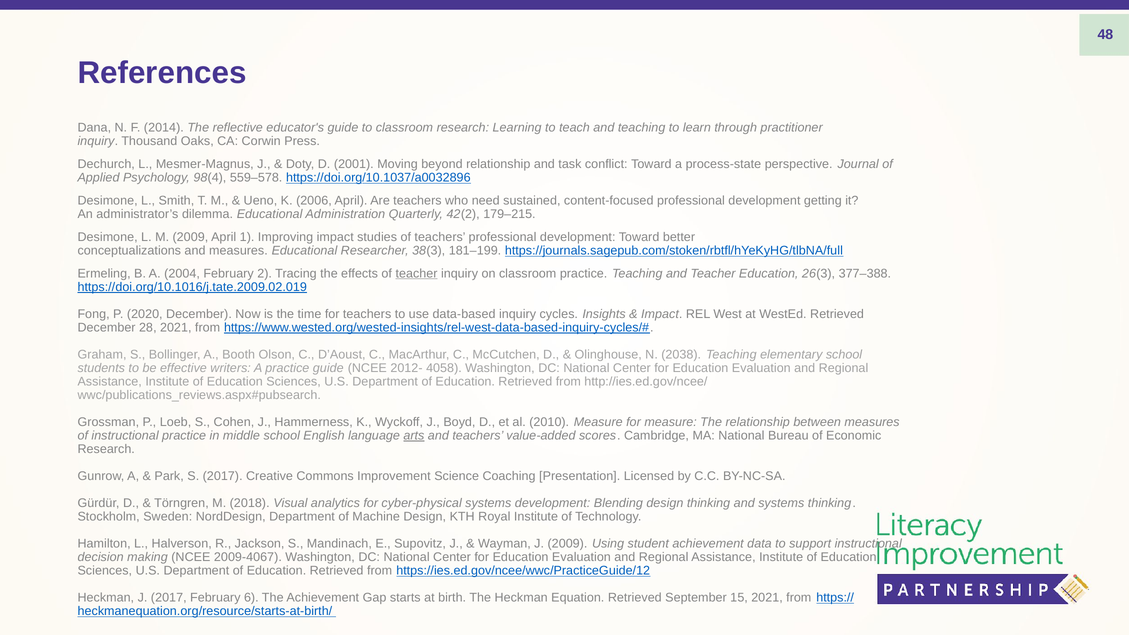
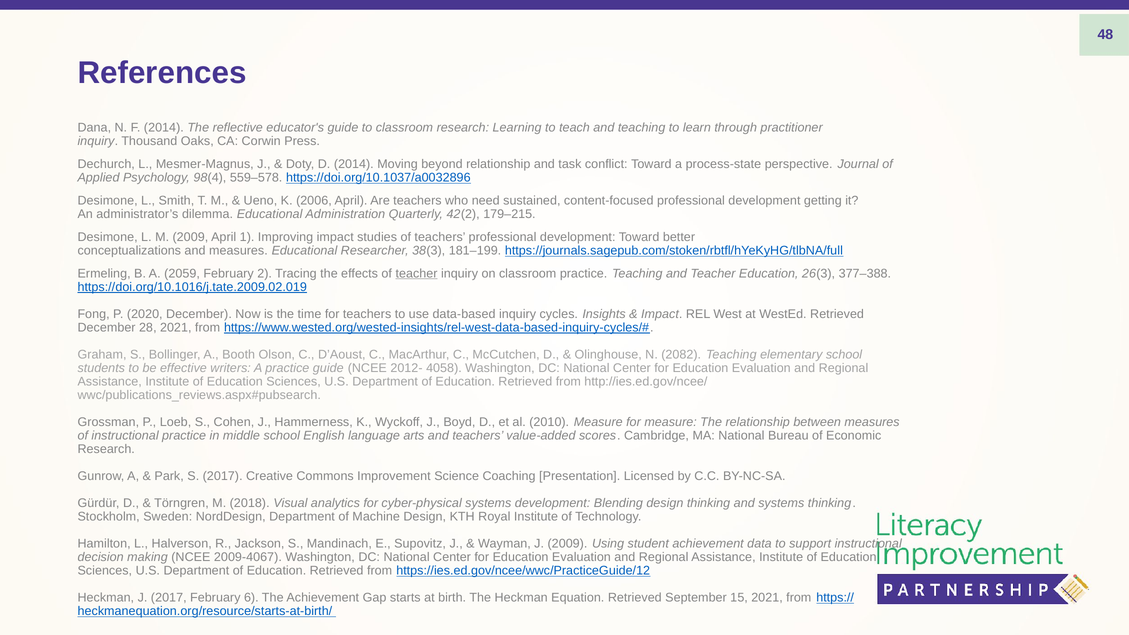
D 2001: 2001 -> 2014
2004: 2004 -> 2059
2038: 2038 -> 2082
arts underline: present -> none
